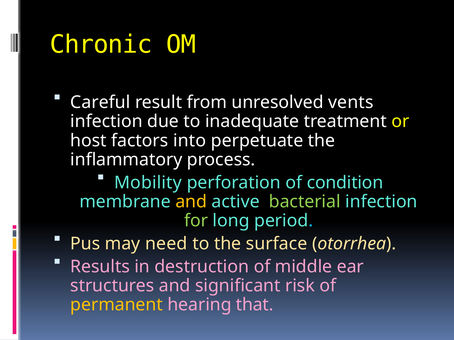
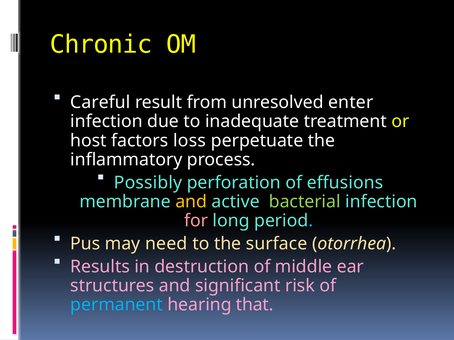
vents: vents -> enter
into: into -> loss
Mobility: Mobility -> Possibly
condition: condition -> effusions
for colour: light green -> pink
permanent colour: yellow -> light blue
